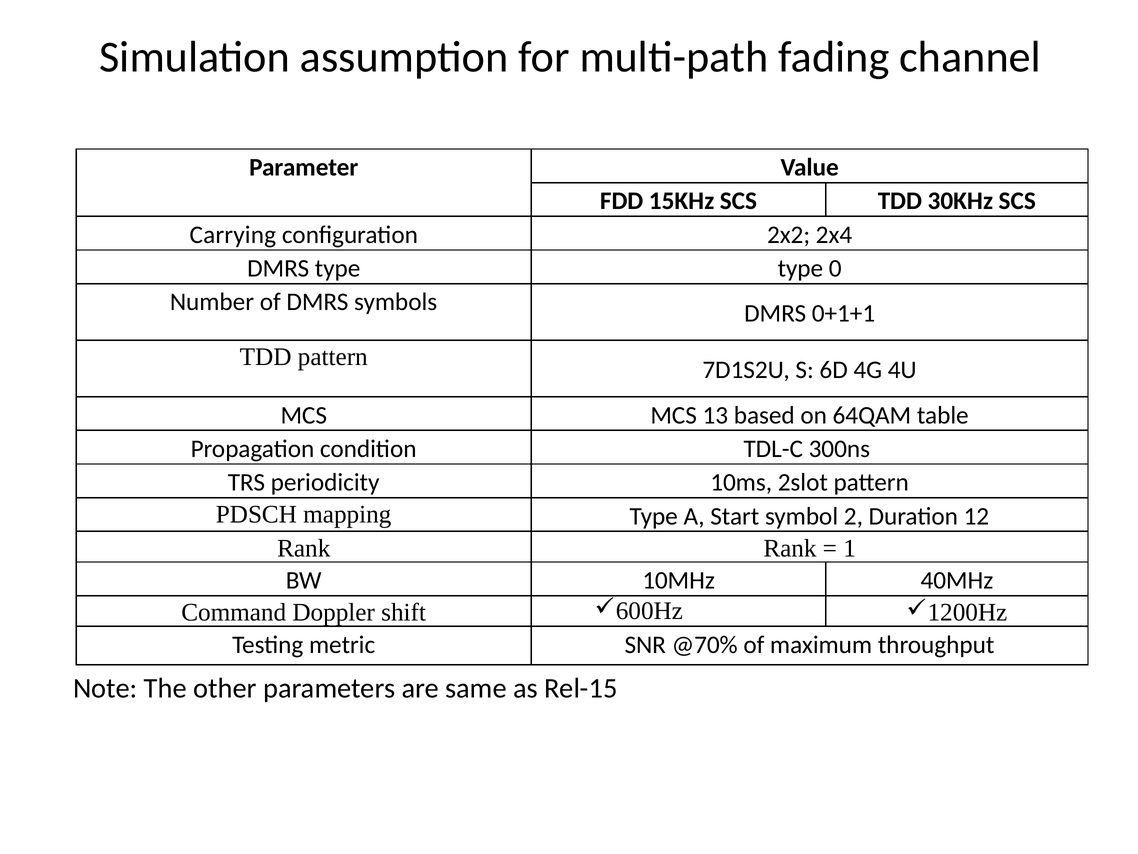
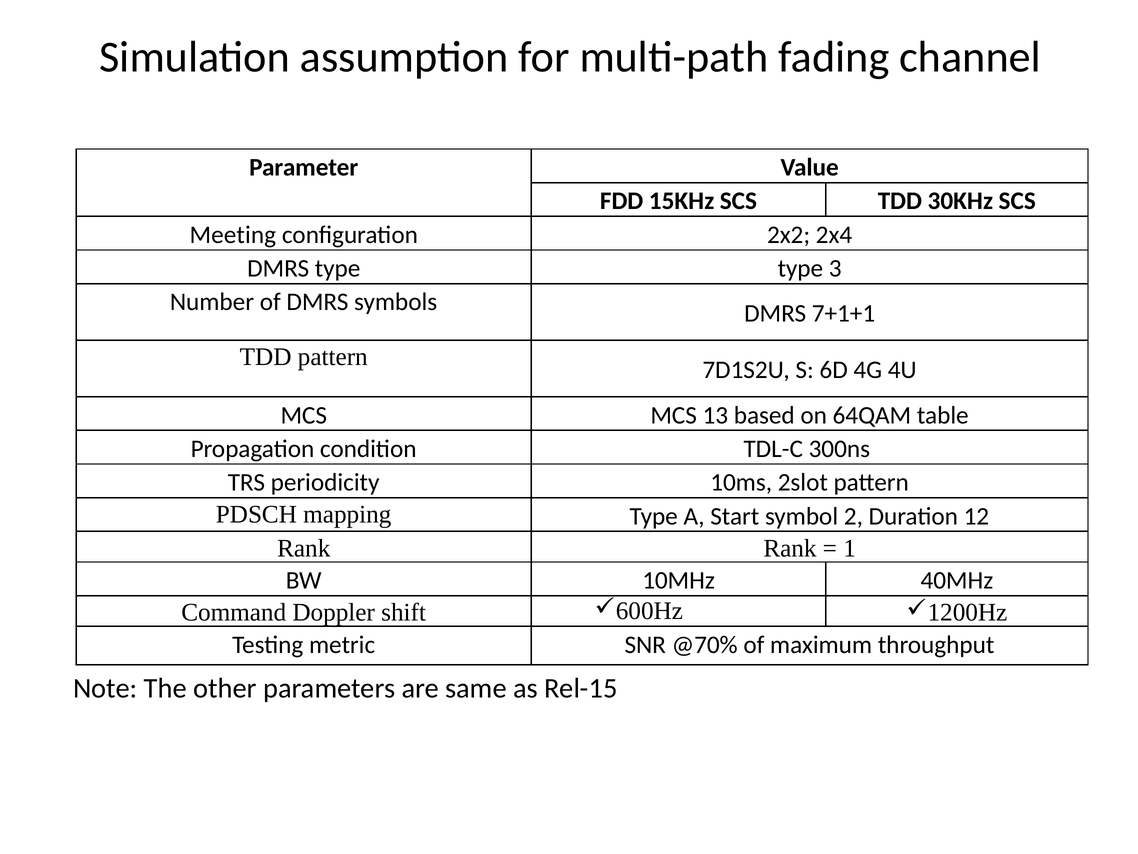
Carrying: Carrying -> Meeting
0: 0 -> 3
0+1+1: 0+1+1 -> 7+1+1
